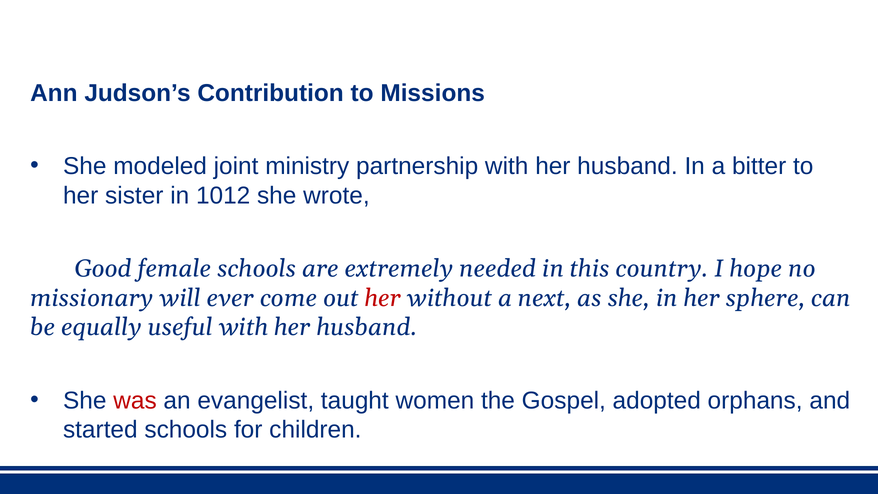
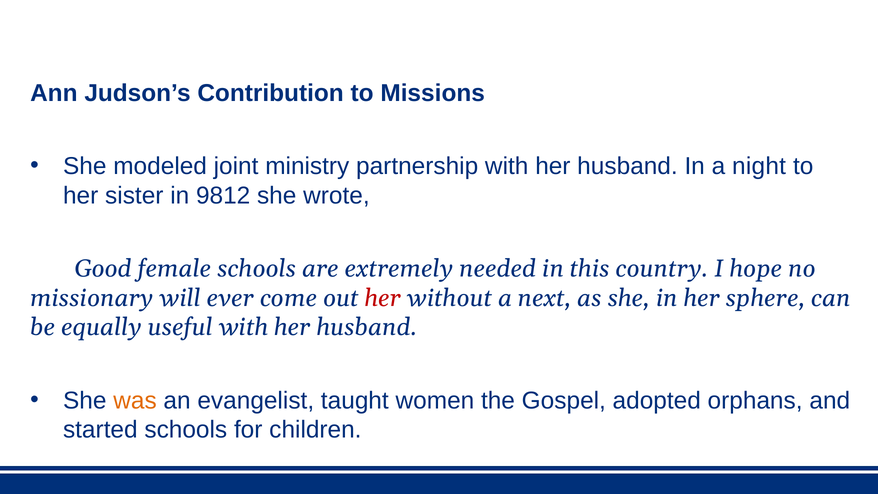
bitter: bitter -> night
1012: 1012 -> 9812
was colour: red -> orange
